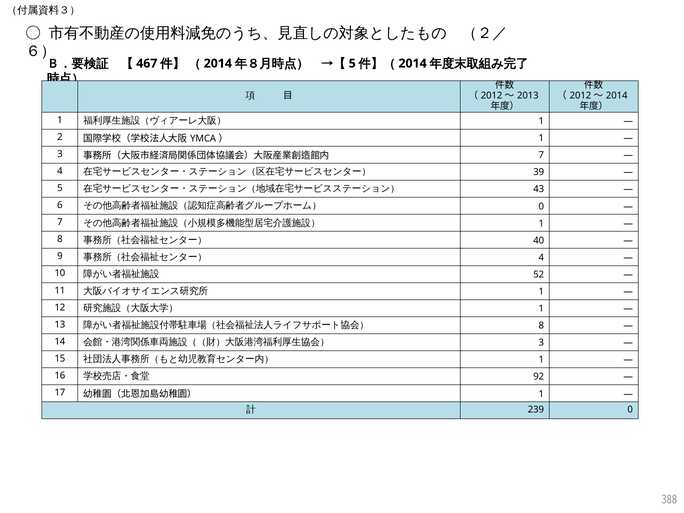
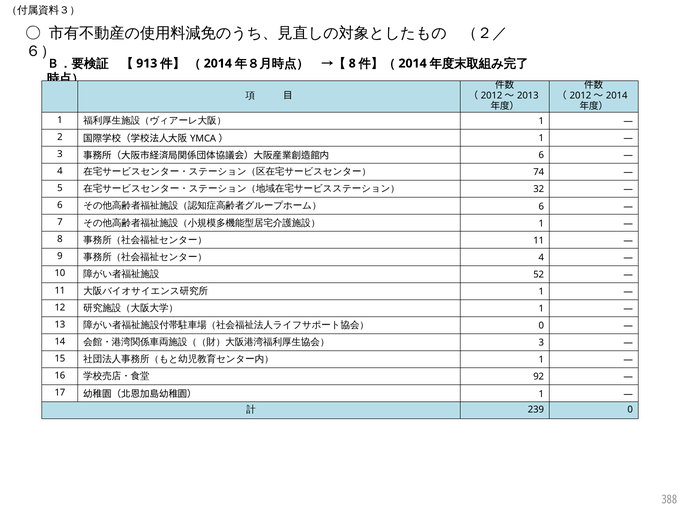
467: 467 -> 913
5 at (352, 63): 5 -> 8
7 at (541, 155): 7 -> 6
39: 39 -> 74
43: 43 -> 32
0 at (541, 206): 0 -> 6
40 at (539, 240): 40 -> 11
8 at (541, 326): 8 -> 0
